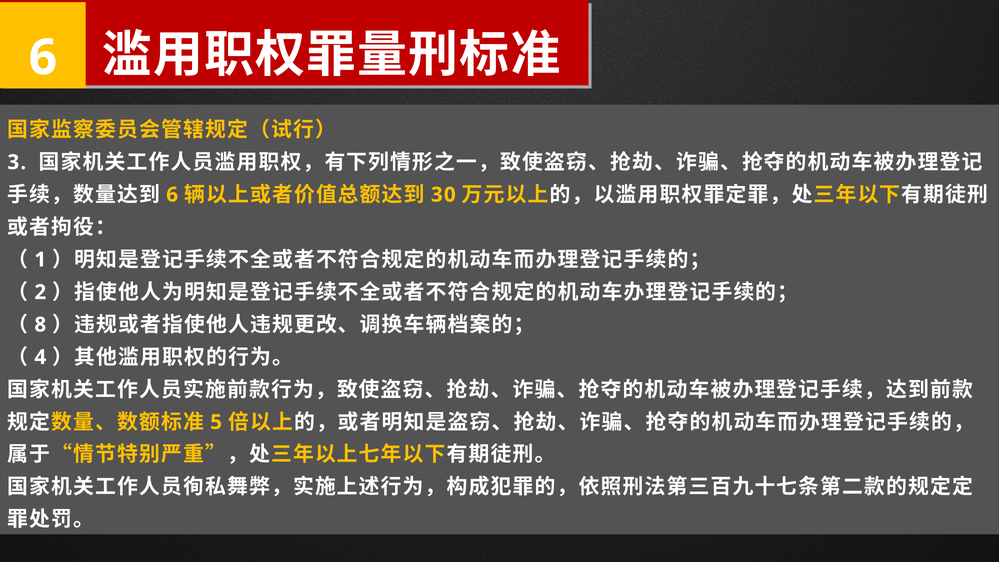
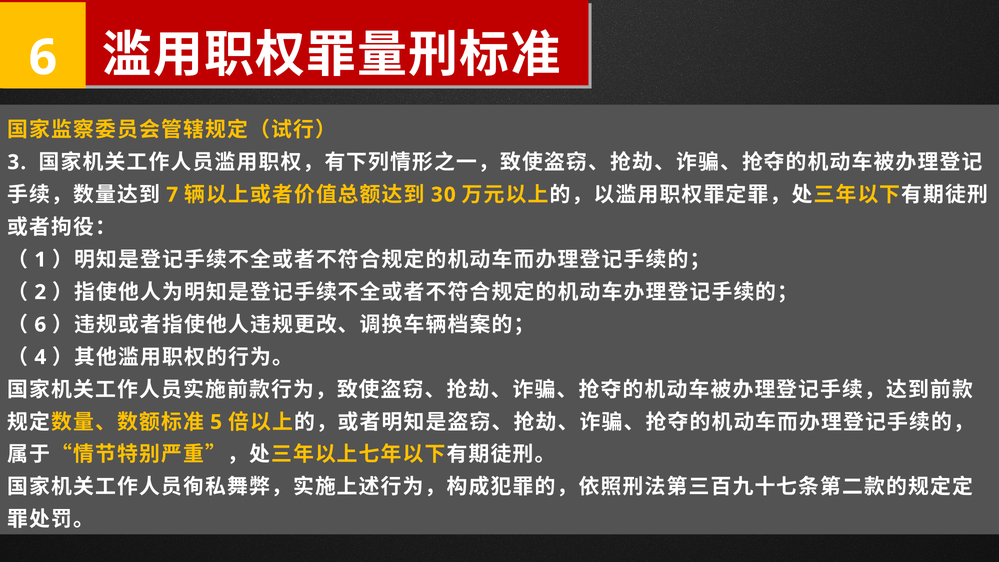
6 at (172, 195): 6 -> 7
8 at (40, 325): 8 -> 6
